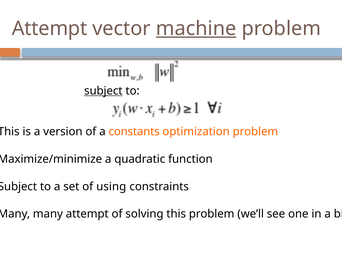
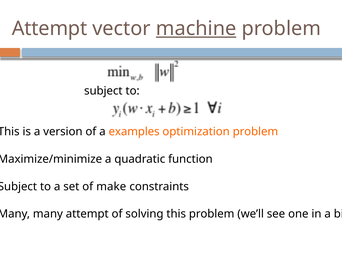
subject at (103, 91) underline: present -> none
constants: constants -> examples
using: using -> make
